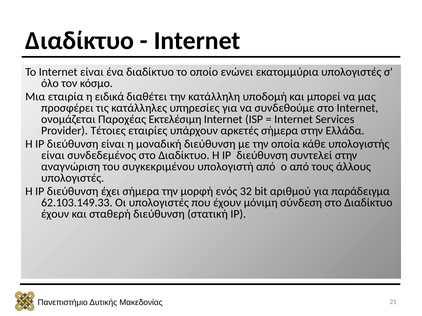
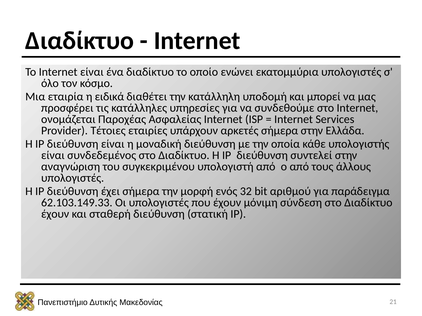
Εκτελέσιμη: Εκτελέσιμη -> Ασφαλείας
